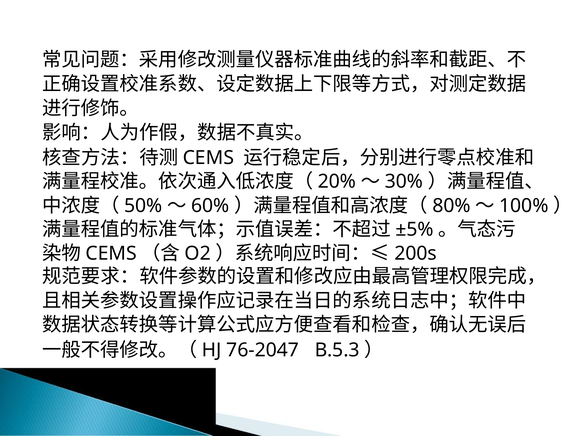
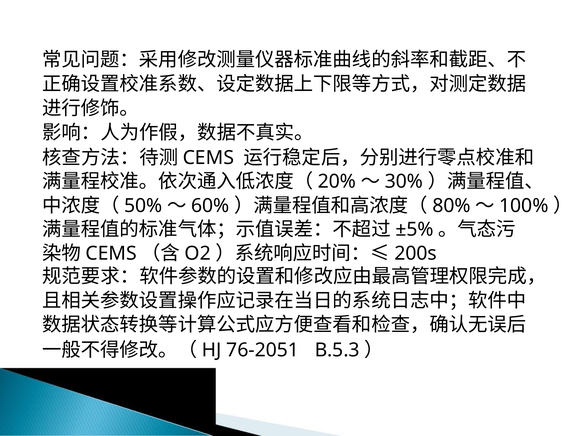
76-2047: 76-2047 -> 76-2051
